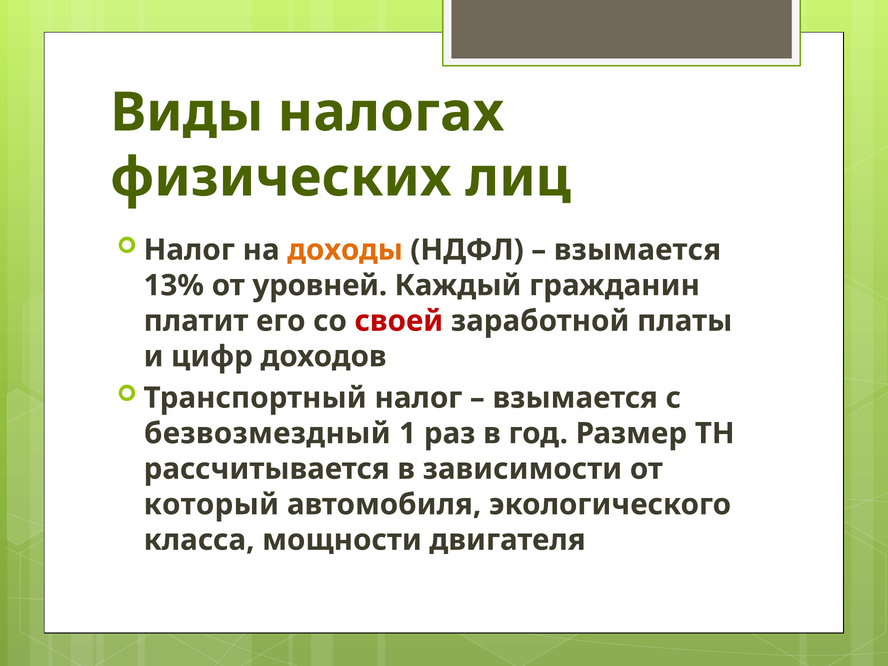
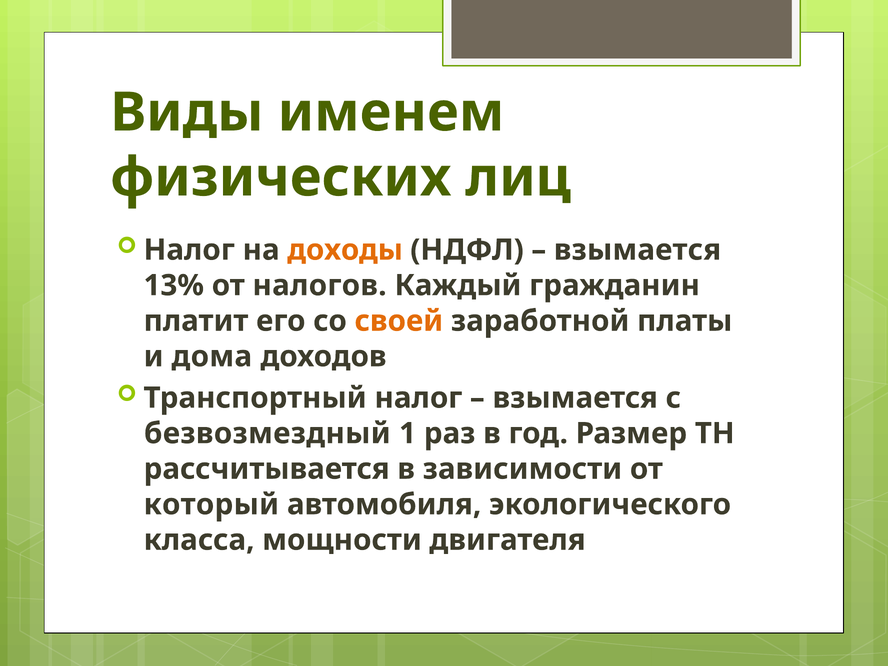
налогах: налогах -> именем
уровней: уровней -> налогов
своей colour: red -> orange
цифр: цифр -> дома
